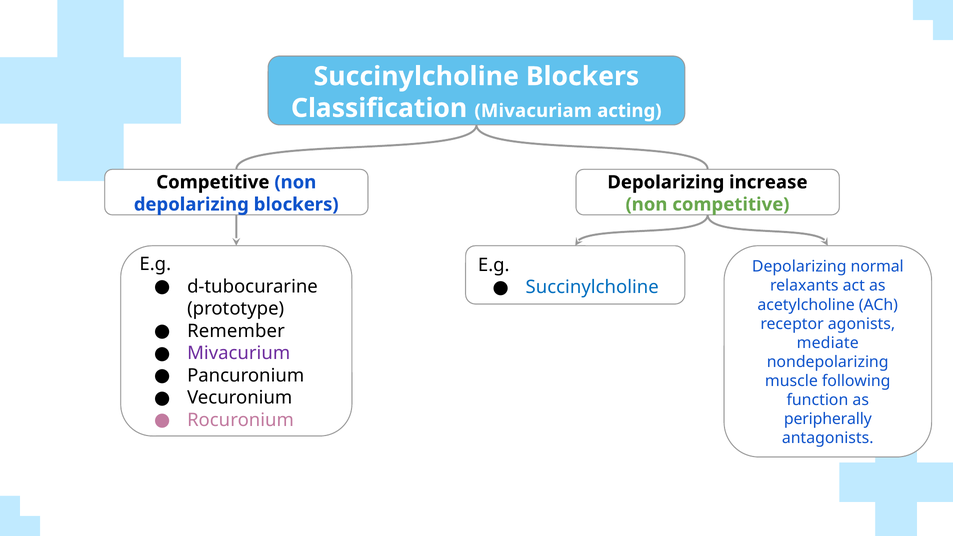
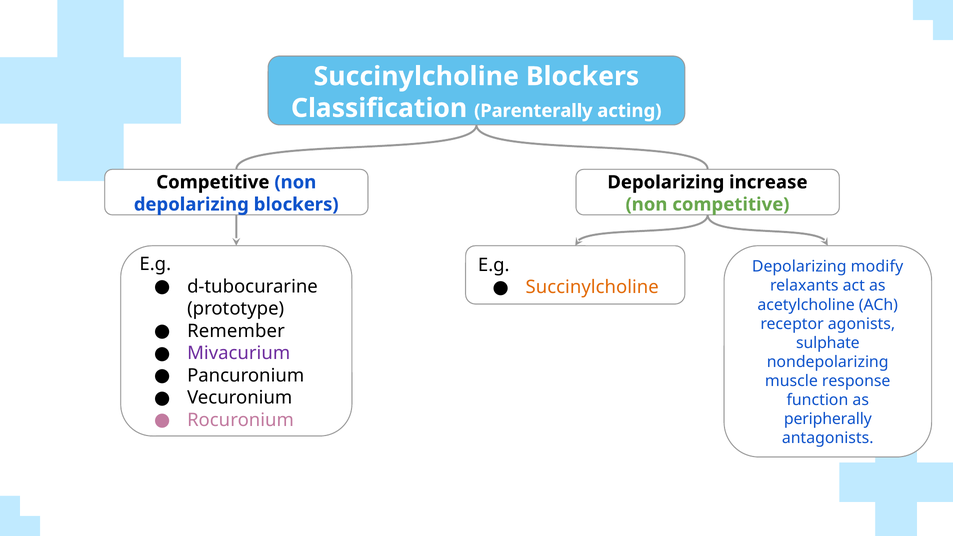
Mivacuriam: Mivacuriam -> Parenterally
normal: normal -> modify
Succinylcholine at (592, 287) colour: blue -> orange
mediate: mediate -> sulphate
following: following -> response
